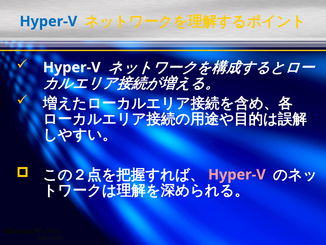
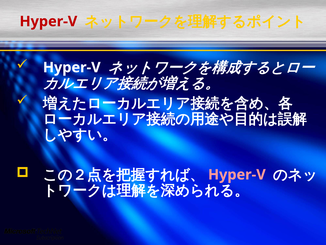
Hyper-V at (48, 21) colour: blue -> red
